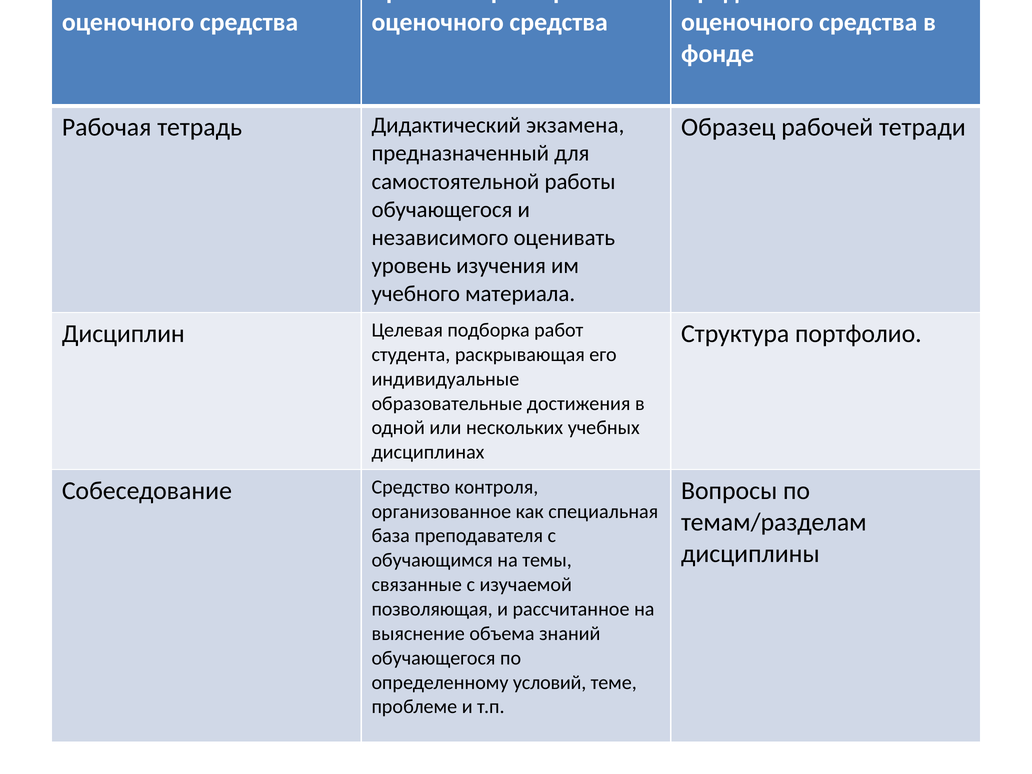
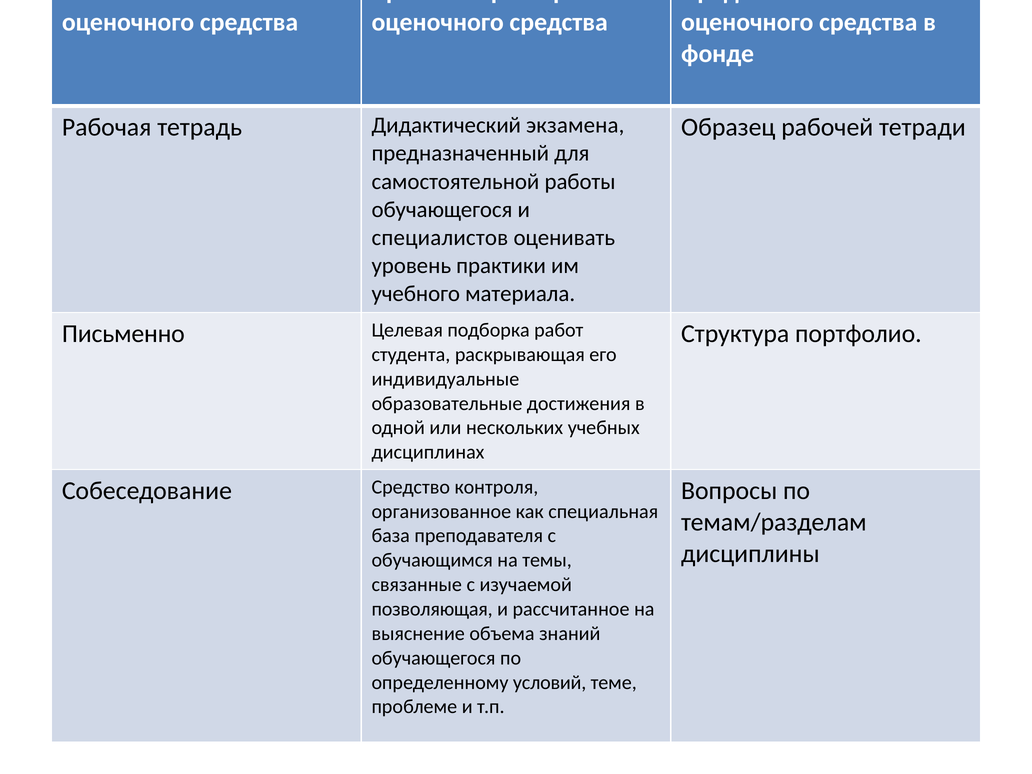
независимого: независимого -> специалистов
изучения: изучения -> практики
Дисциплин: Дисциплин -> Письменно
